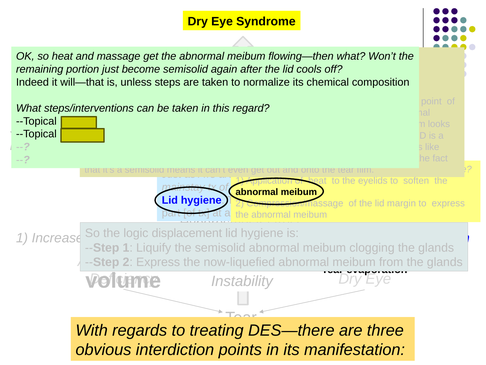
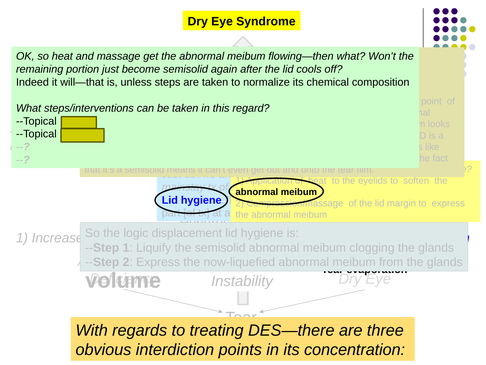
manifestation: manifestation -> concentration
